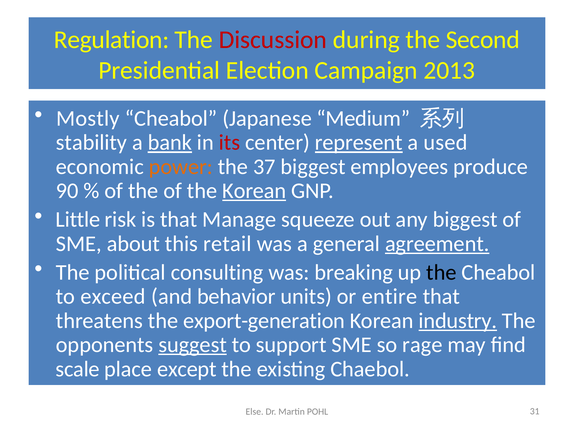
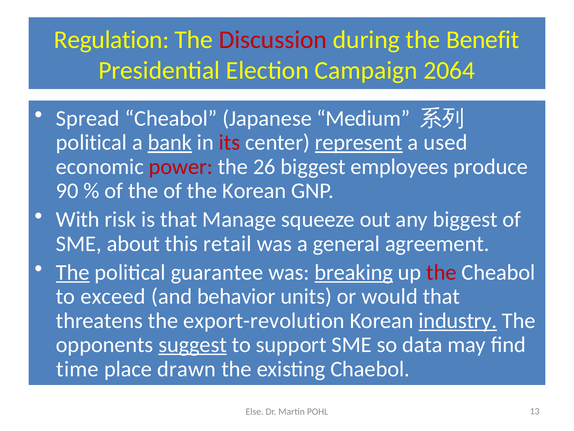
Second: Second -> Benefit
2013: 2013 -> 2064
Mostly: Mostly -> Spread
stability at (92, 142): stability -> political
power colour: orange -> red
37: 37 -> 26
Korean at (254, 191) underline: present -> none
Little: Little -> With
agreement underline: present -> none
The at (73, 272) underline: none -> present
consulting: consulting -> guarantee
breaking underline: none -> present
the at (441, 272) colour: black -> red
entire: entire -> would
export-generation: export-generation -> export-revolution
rage: rage -> data
scale: scale -> time
except: except -> drawn
31: 31 -> 13
